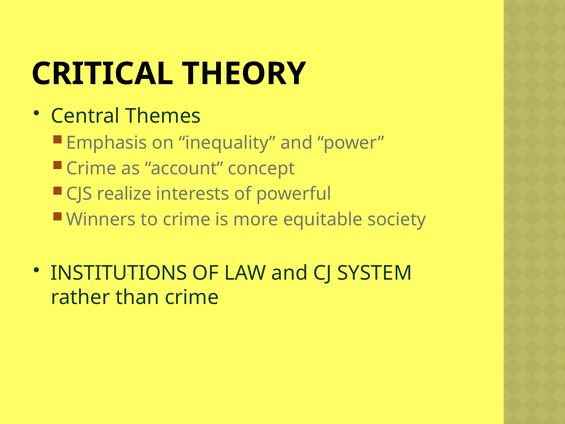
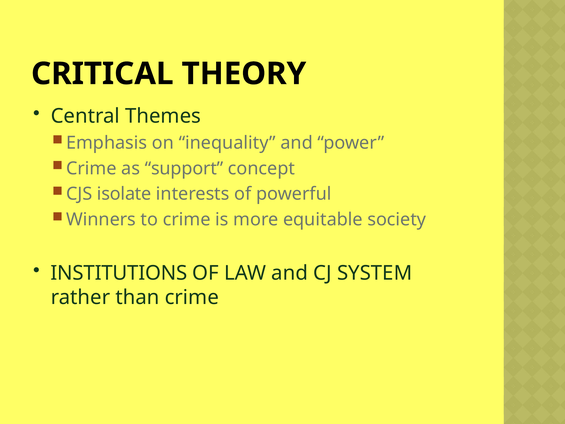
account: account -> support
realize: realize -> isolate
